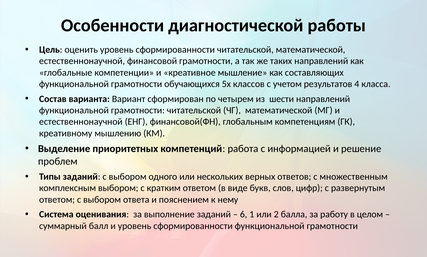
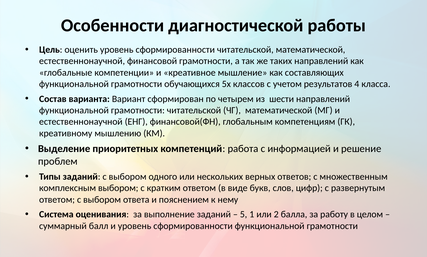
6: 6 -> 5
